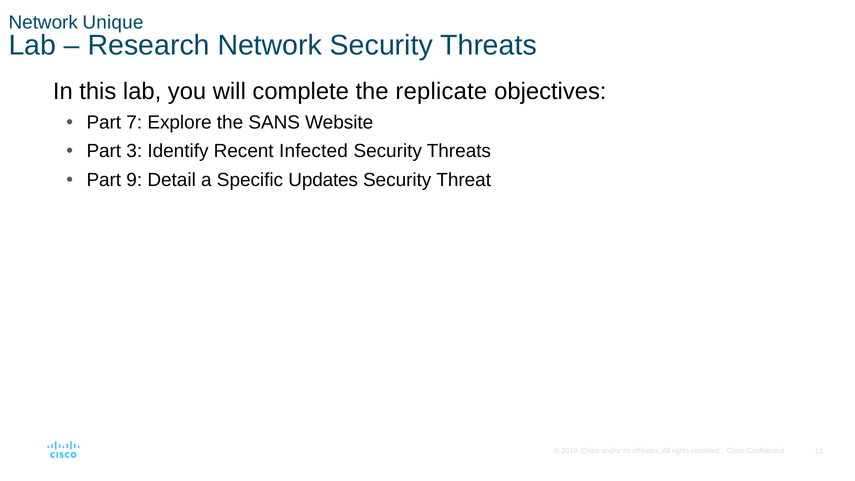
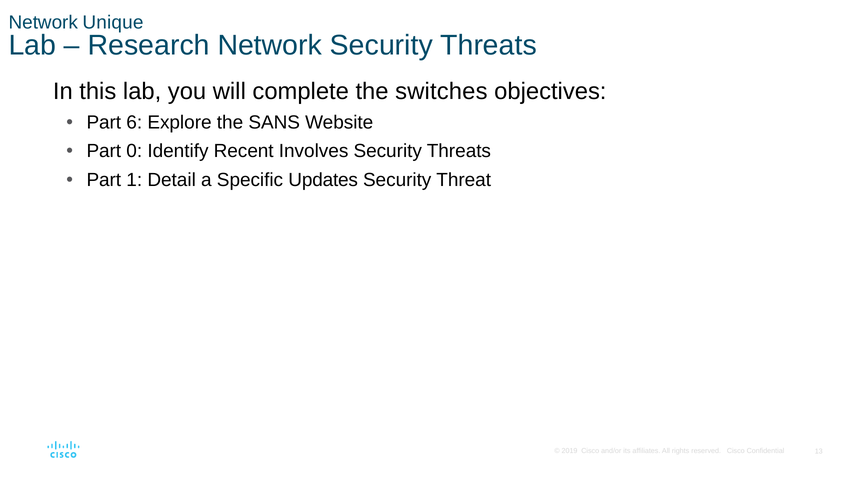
replicate: replicate -> switches
7: 7 -> 6
3: 3 -> 0
Infected: Infected -> Involves
9: 9 -> 1
